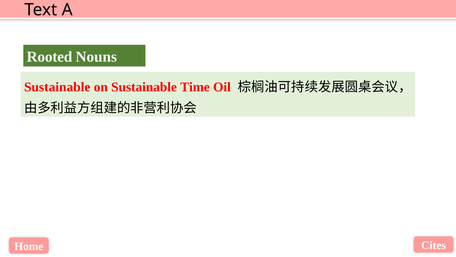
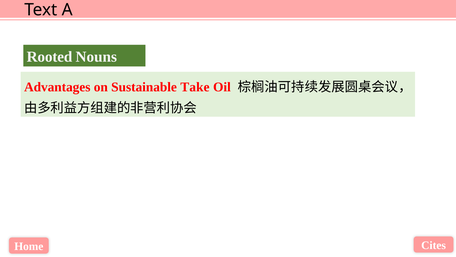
Sustainable at (57, 87): Sustainable -> Advantages
Time: Time -> Take
